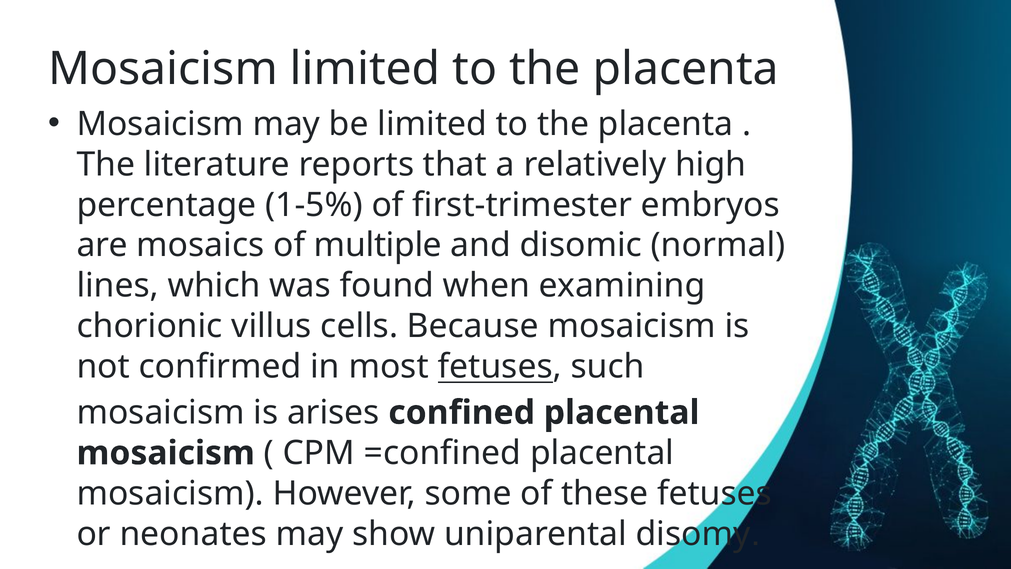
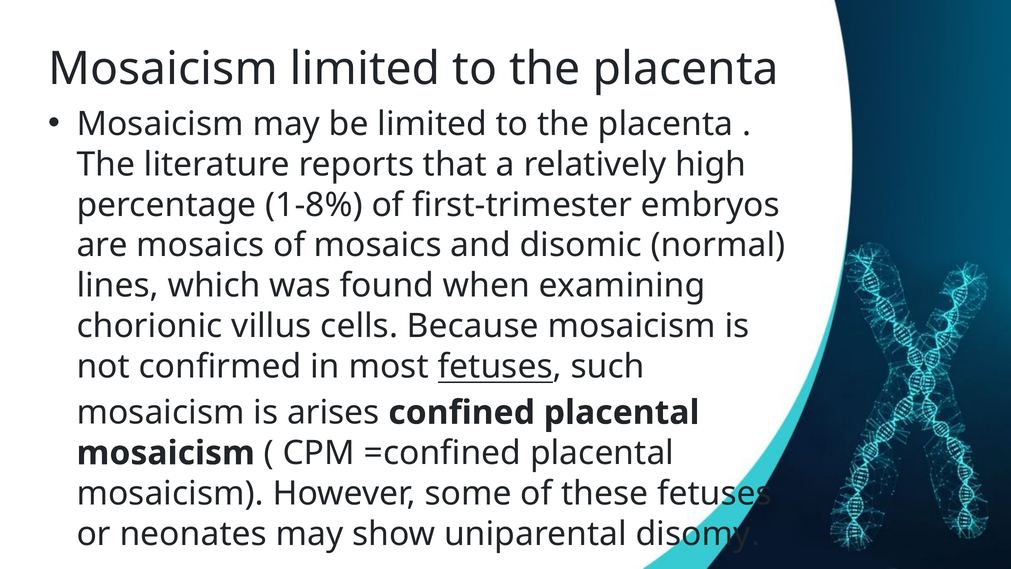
1-5%: 1-5% -> 1-8%
of multiple: multiple -> mosaics
